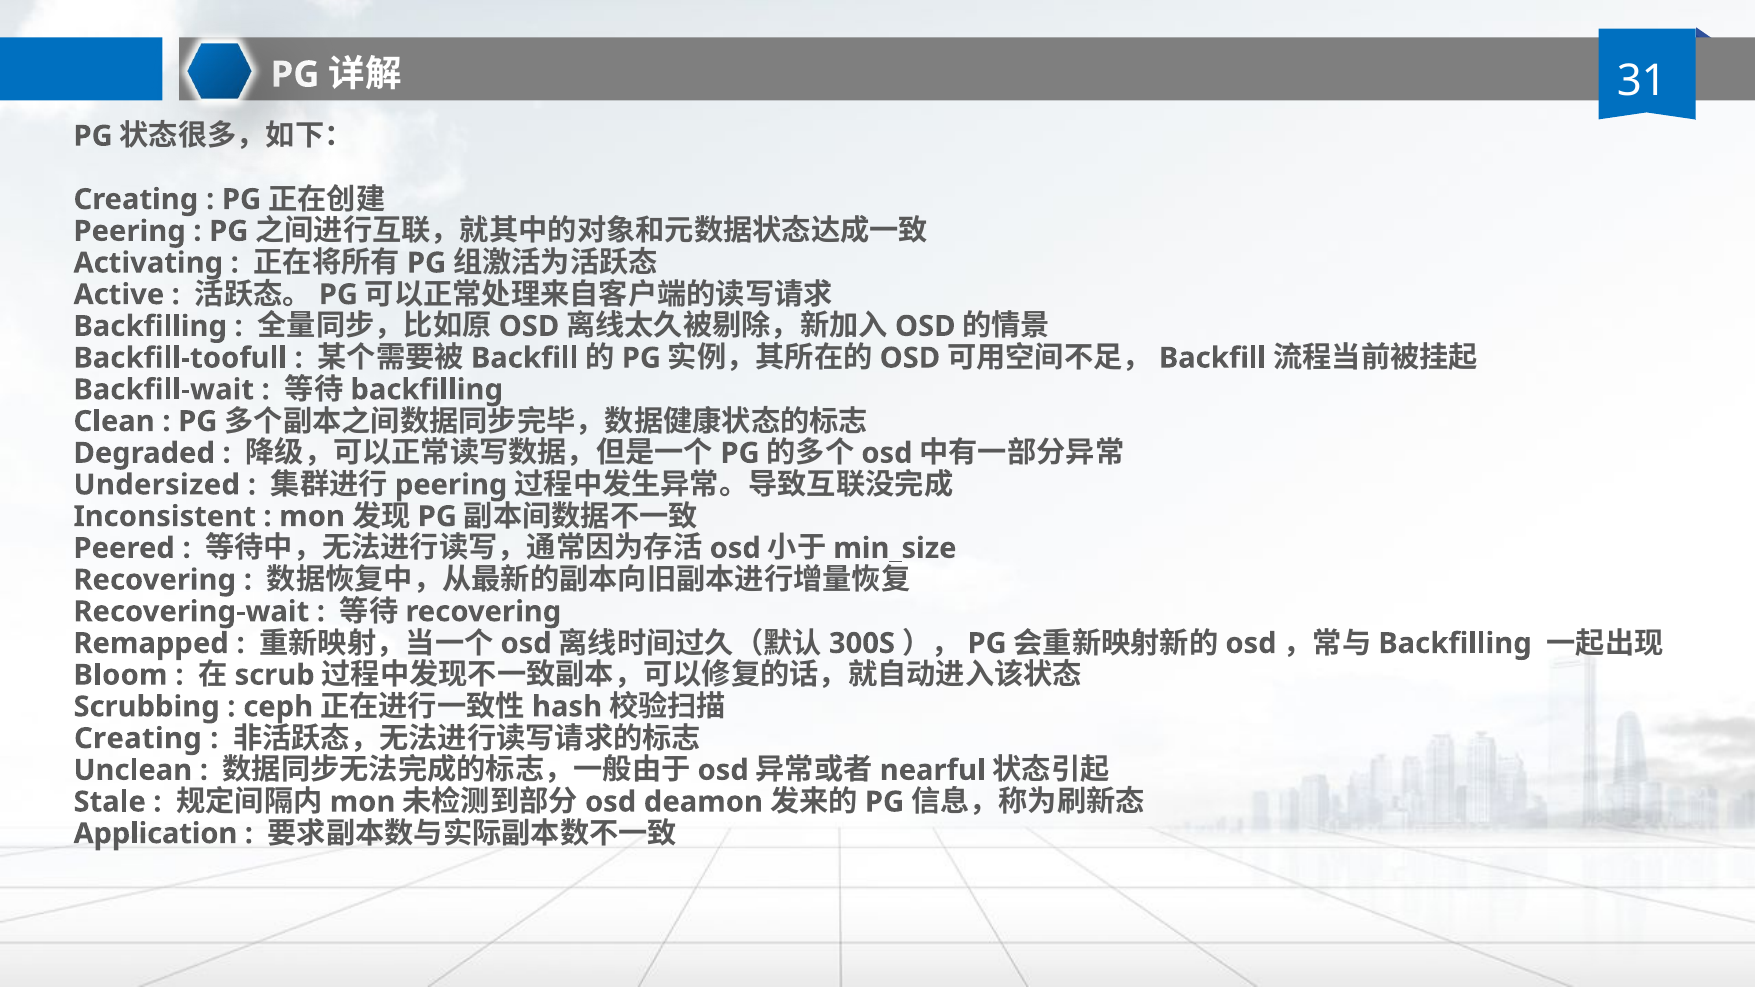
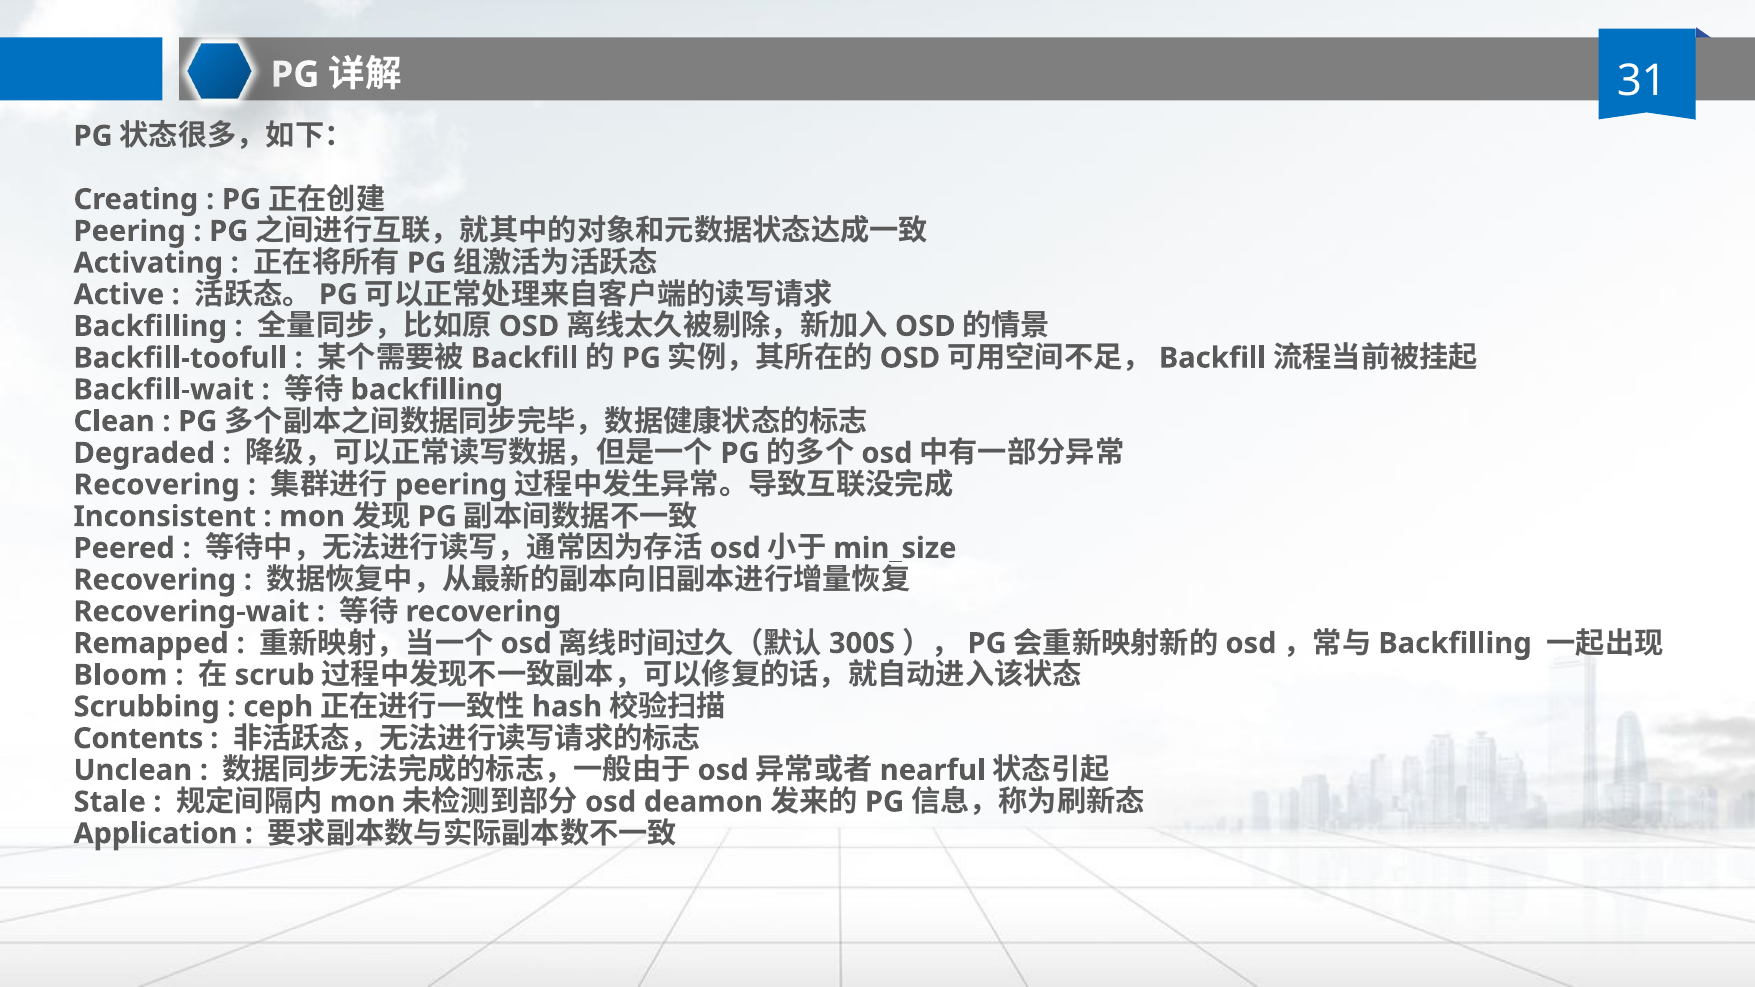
Undersized at (157, 485): Undersized -> Recovering
Creating at (138, 739): Creating -> Contents
